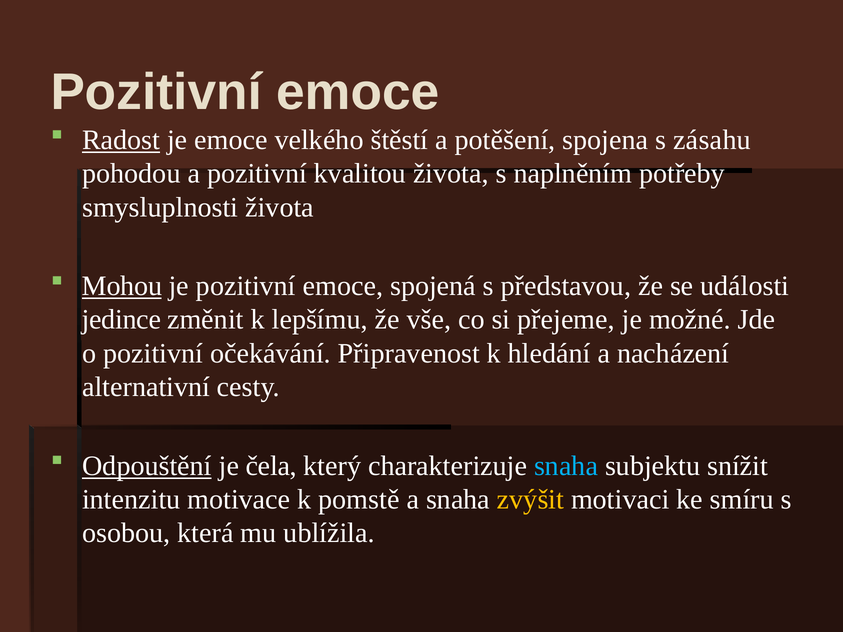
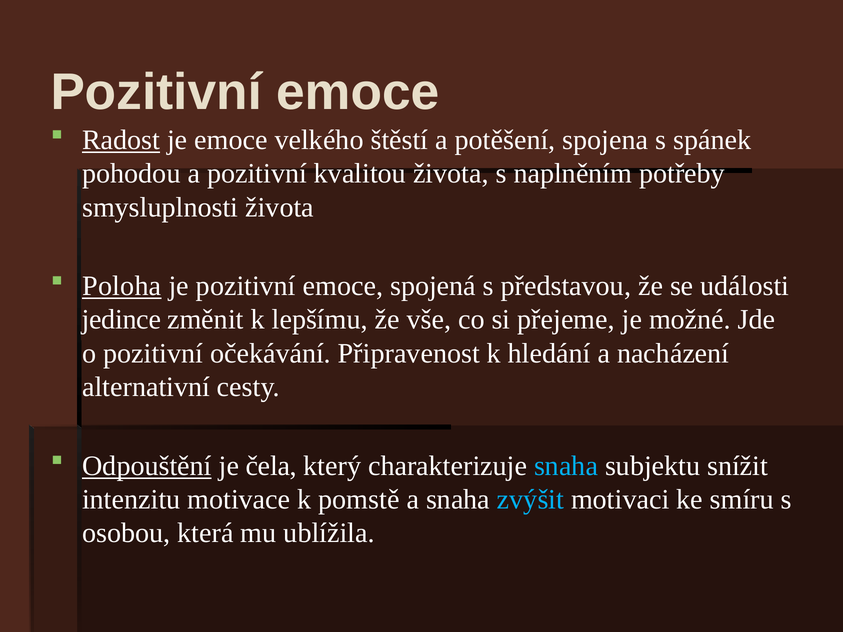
zásahu: zásahu -> spánek
Mohou: Mohou -> Poloha
zvýšit colour: yellow -> light blue
